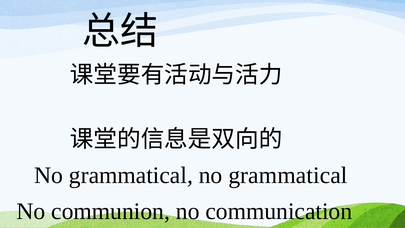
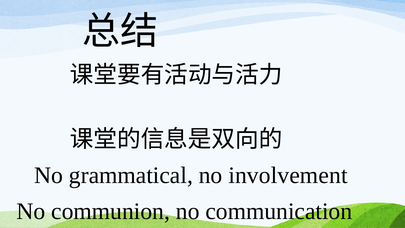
grammatical at (288, 175): grammatical -> involvement
